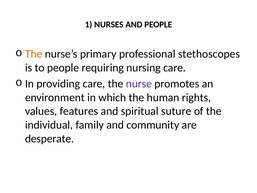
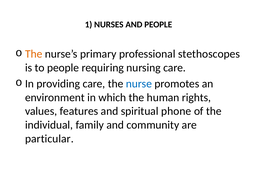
nurse colour: purple -> blue
suture: suture -> phone
desperate: desperate -> particular
